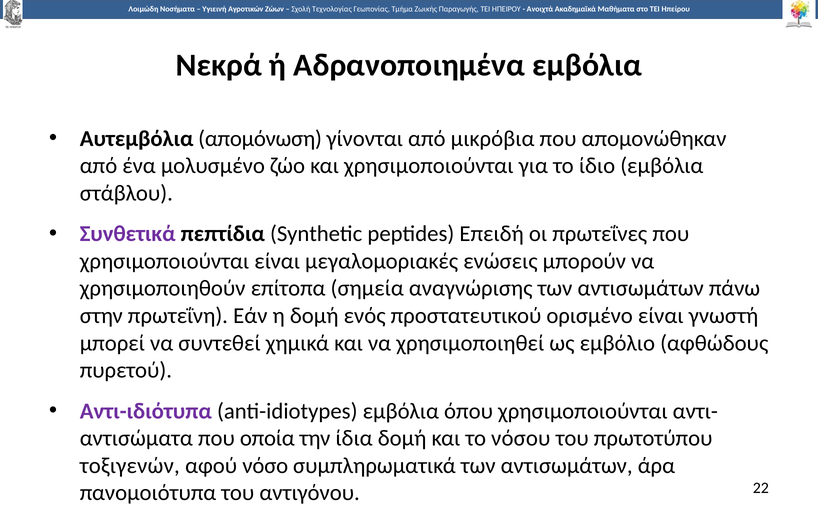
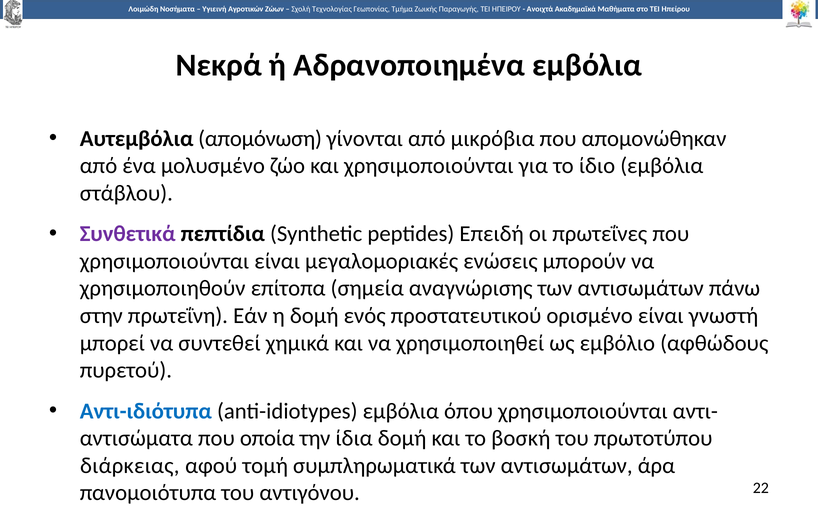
Αντι-ιδιότυπα colour: purple -> blue
νόσου: νόσου -> βοσκή
τοξιγενών: τοξιγενών -> διάρκειας
νόσο: νόσο -> τομή
